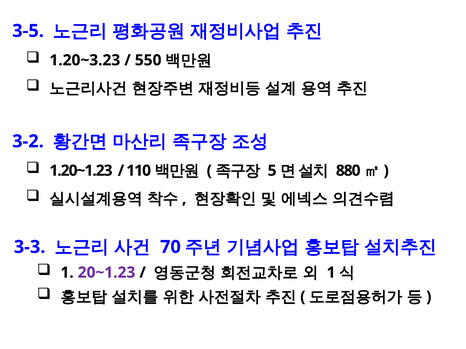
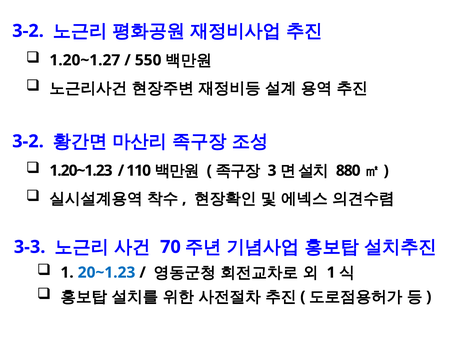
3-5 at (28, 31): 3-5 -> 3-2
1.20~3.23: 1.20~3.23 -> 1.20~1.27
5: 5 -> 3
20~1.23 colour: purple -> blue
